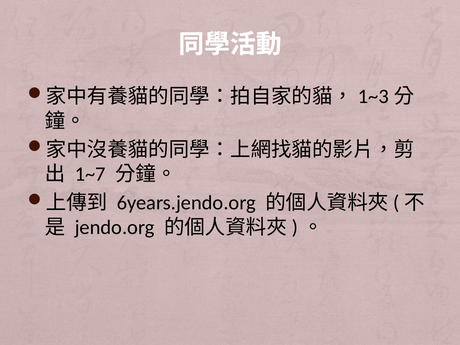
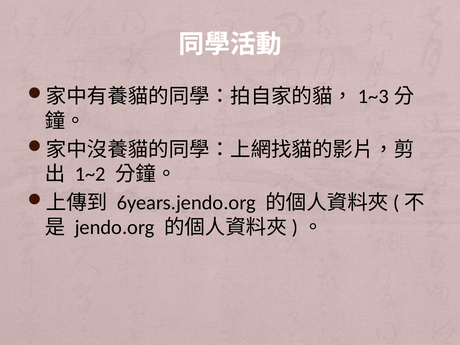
1~7: 1~7 -> 1~2
